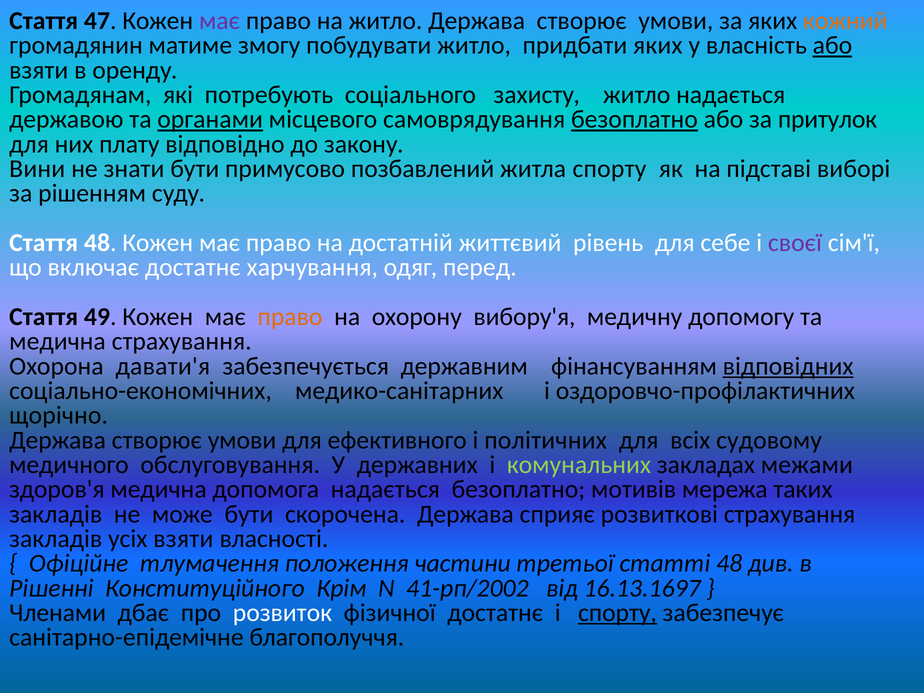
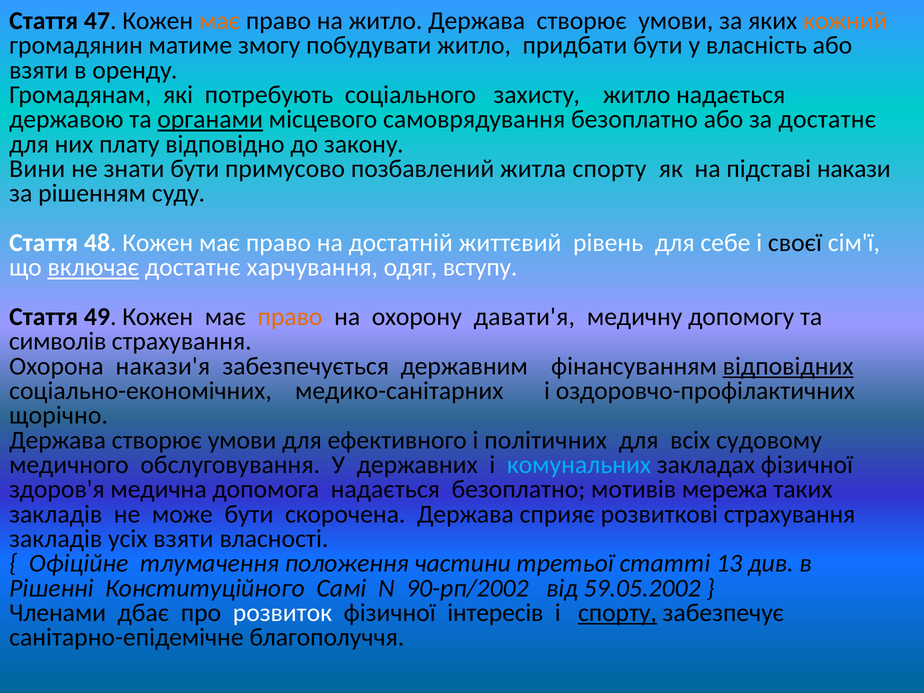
має at (220, 21) colour: purple -> orange
придбати яких: яких -> бути
або at (832, 45) underline: present -> none
безоплатно at (634, 119) underline: present -> none
за притулок: притулок -> достатнє
виборі: виборі -> накази
своєї colour: purple -> black
включає underline: none -> present
перед: перед -> вступу
вибору'я: вибору'я -> давати'я
медична at (58, 341): медична -> символів
давати'я: давати'я -> накази'я
комунальних colour: light green -> light blue
закладах межами: межами -> фізичної
статті 48: 48 -> 13
Крім: Крім -> Самі
41-рп/2002: 41-рп/2002 -> 90-рп/2002
16.13.1697: 16.13.1697 -> 59.05.2002
фізичної достатнє: достатнє -> інтересів
